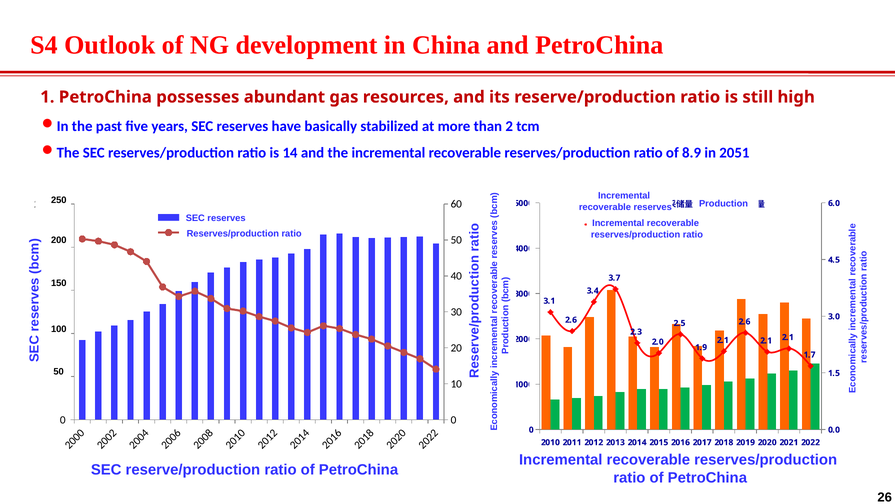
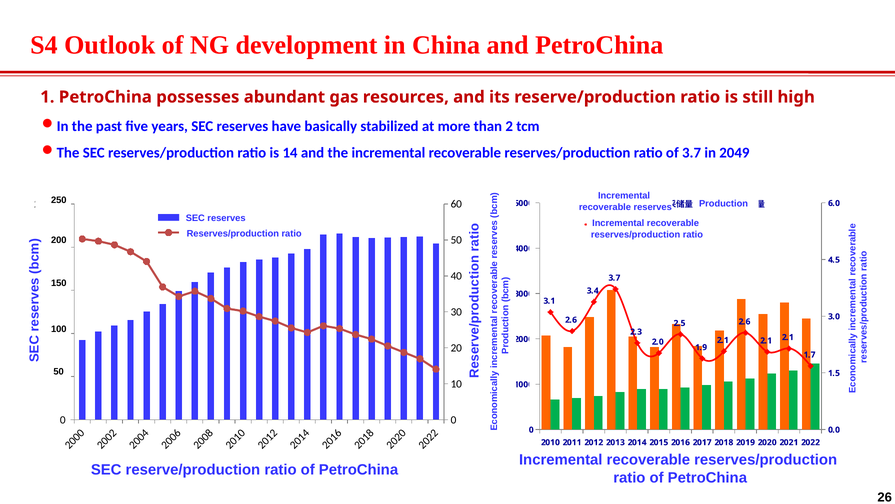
of 8.9: 8.9 -> 3.7
2051: 2051 -> 2049
